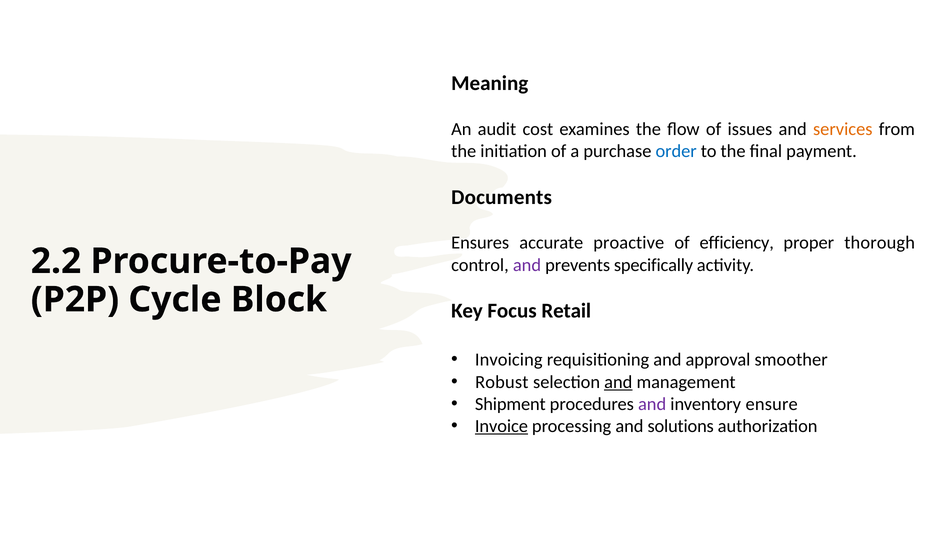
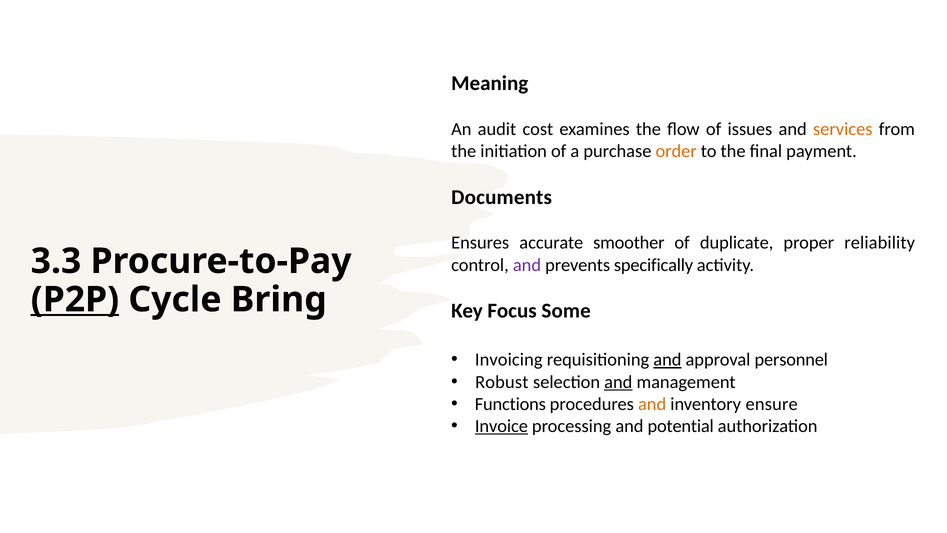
order colour: blue -> orange
proactive: proactive -> smoother
efficiency: efficiency -> duplicate
thorough: thorough -> reliability
2.2: 2.2 -> 3.3
P2P underline: none -> present
Block: Block -> Bring
Retail: Retail -> Some
and at (667, 360) underline: none -> present
smoother: smoother -> personnel
Shipment: Shipment -> Functions
and at (652, 404) colour: purple -> orange
solutions: solutions -> potential
